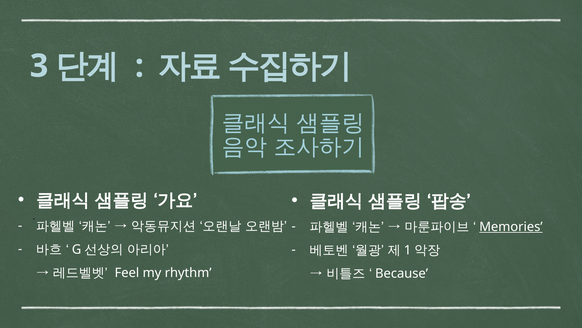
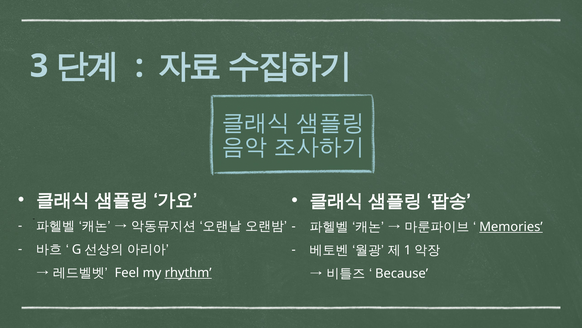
rhythm underline: none -> present
